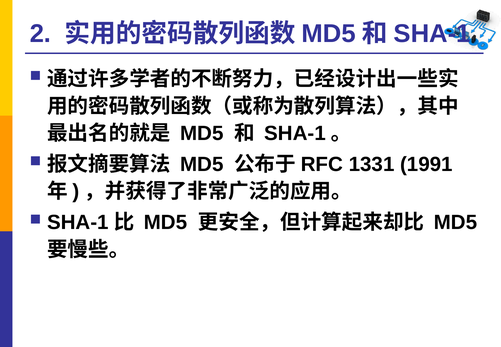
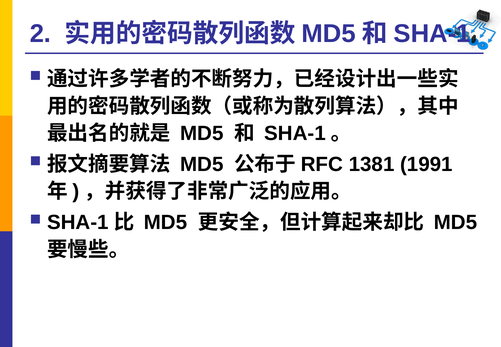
1331: 1331 -> 1381
